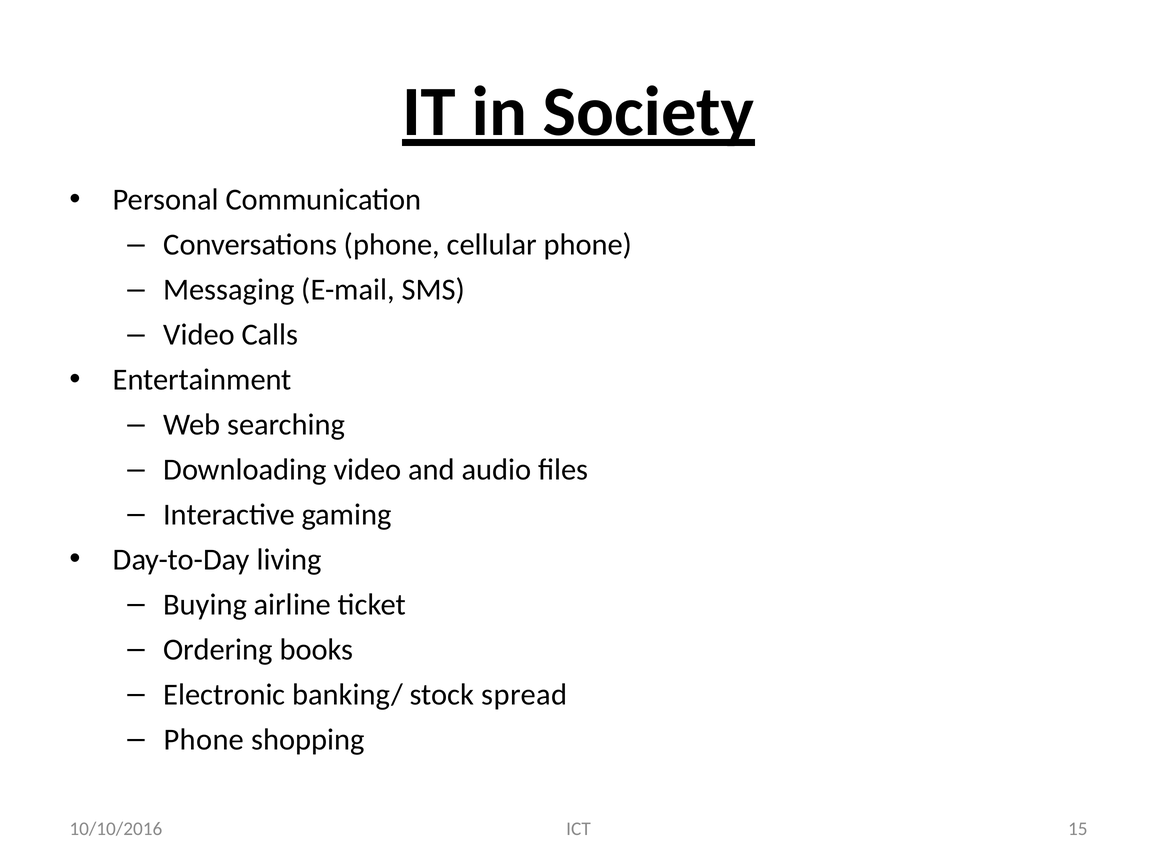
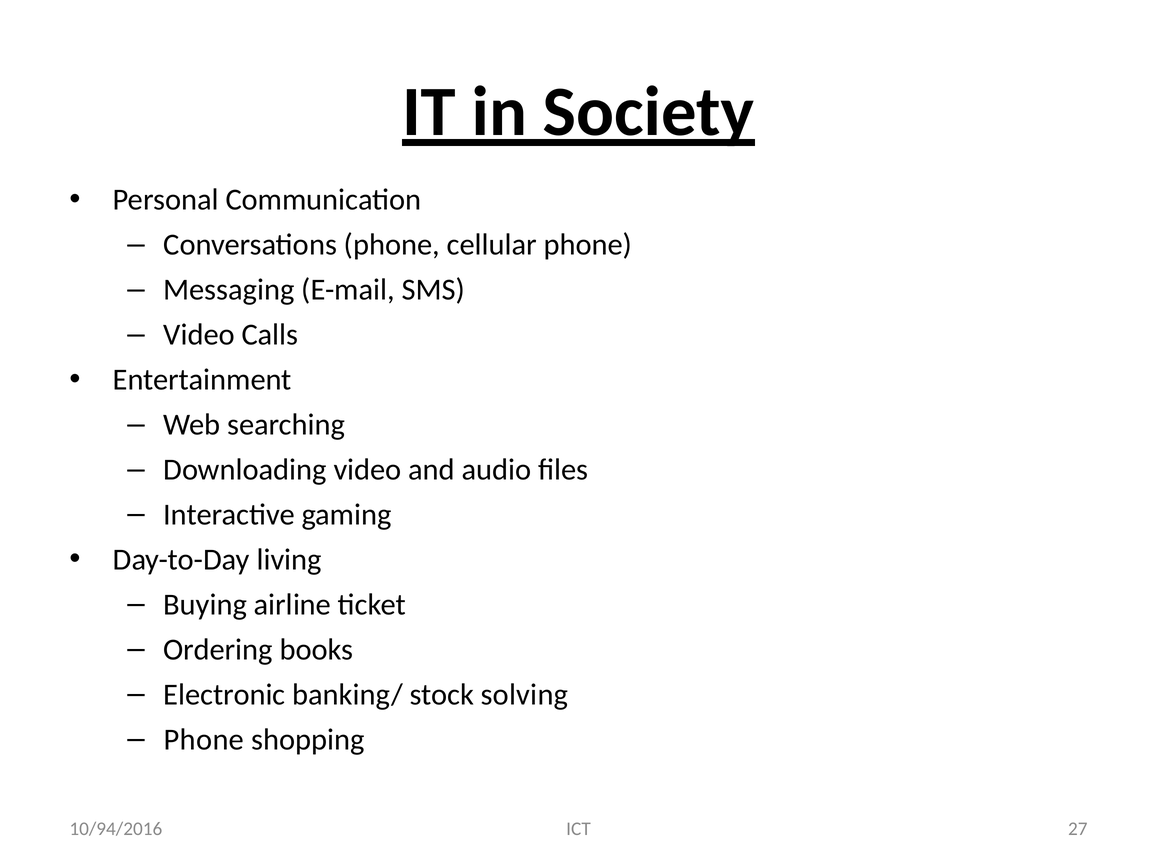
spread: spread -> solving
15: 15 -> 27
10/10/2016: 10/10/2016 -> 10/94/2016
